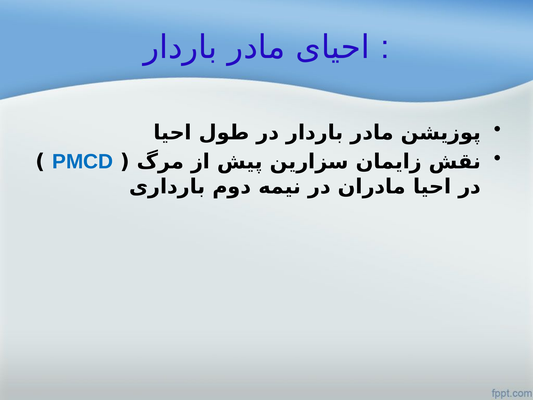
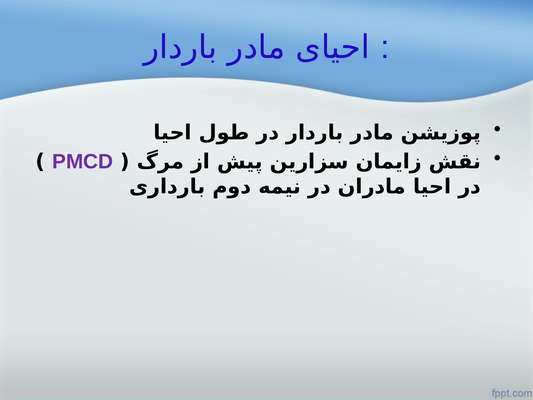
PMCD colour: blue -> purple
